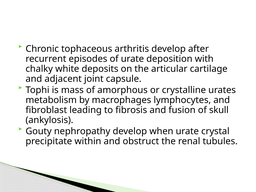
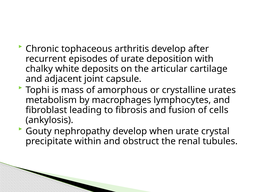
skull: skull -> cells
